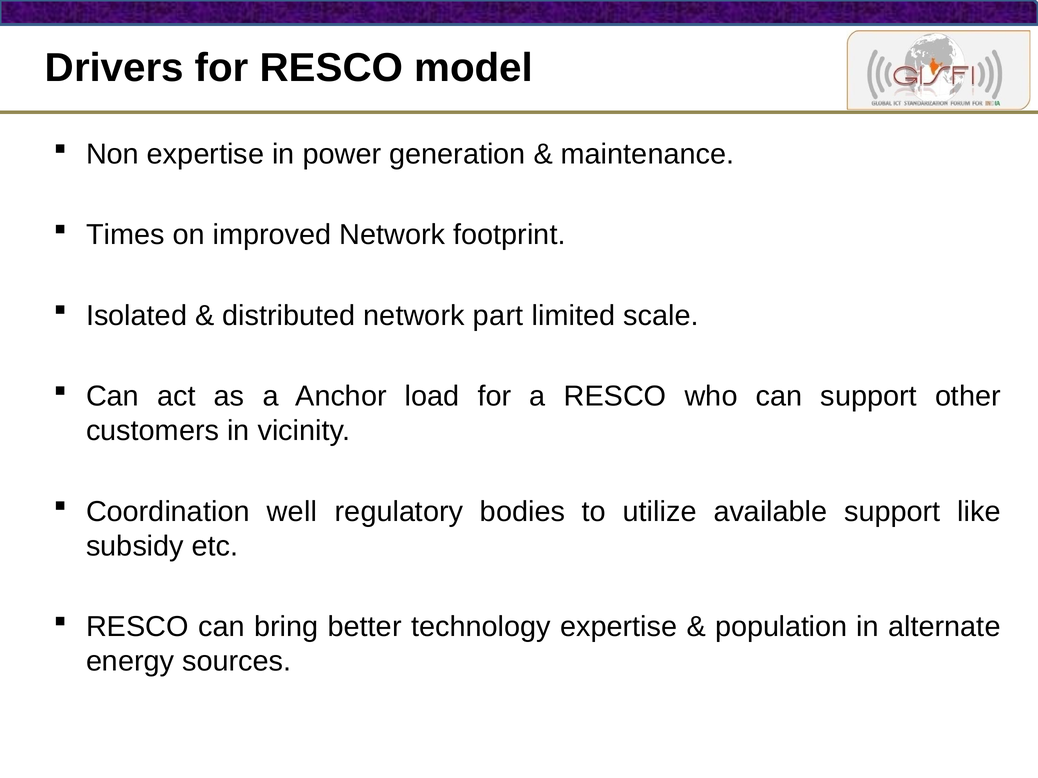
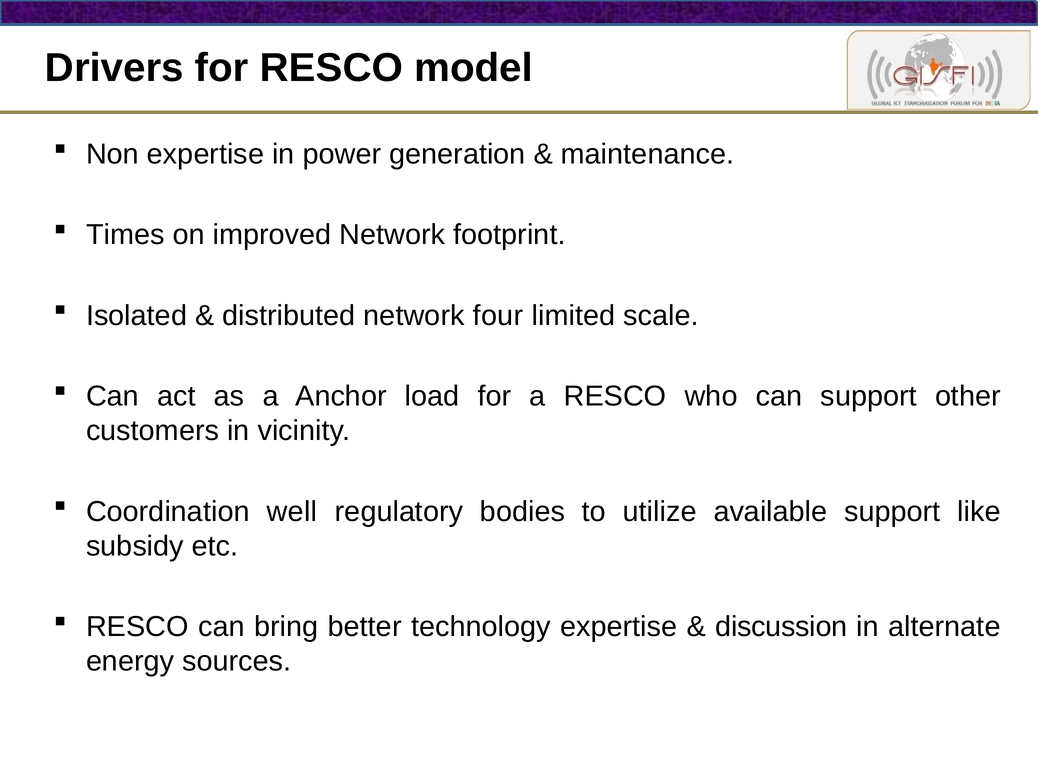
part: part -> four
population: population -> discussion
